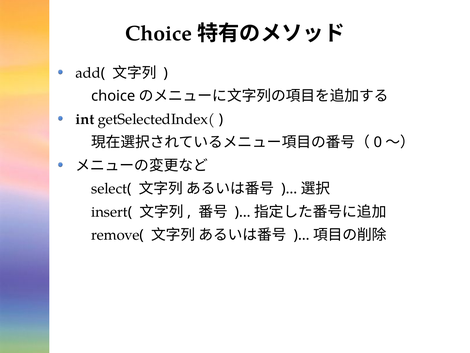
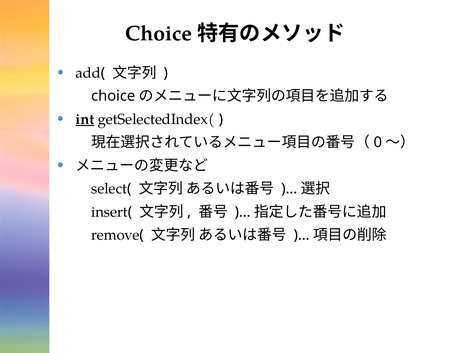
int underline: none -> present
